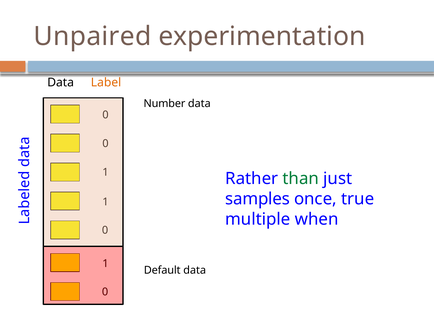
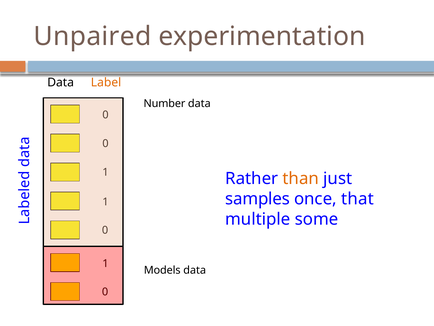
than colour: green -> orange
true: true -> that
when: when -> some
Default: Default -> Models
